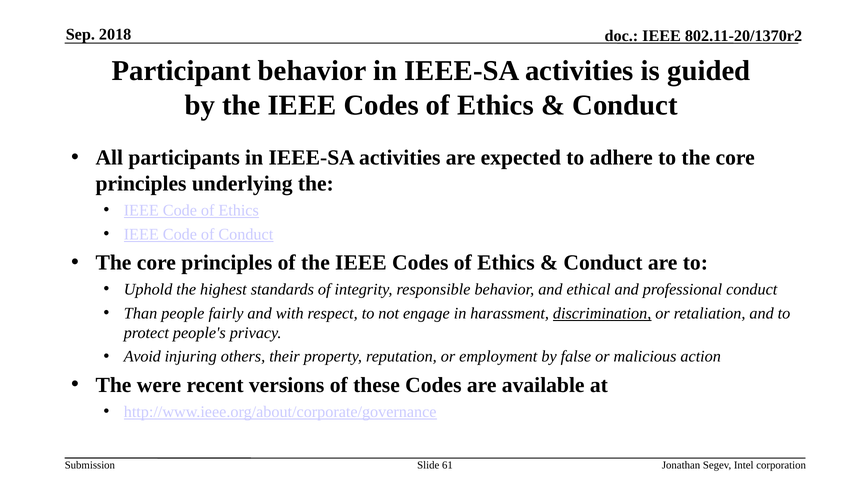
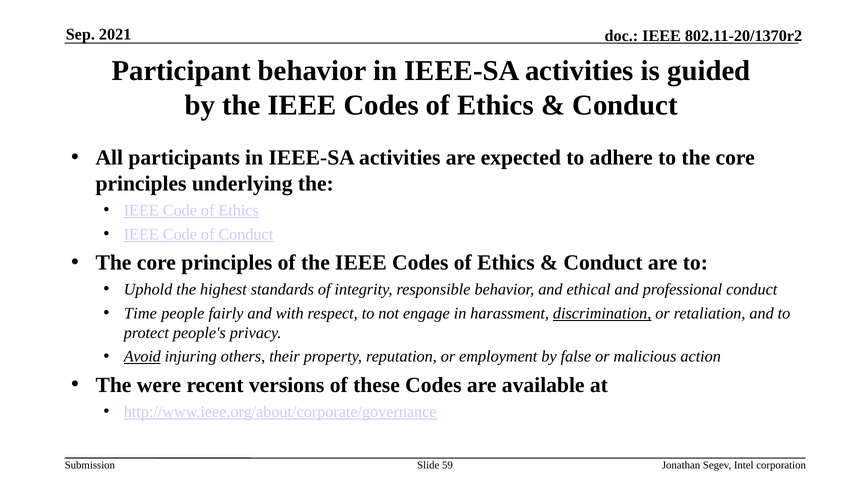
2018: 2018 -> 2021
Than: Than -> Time
Avoid underline: none -> present
61: 61 -> 59
